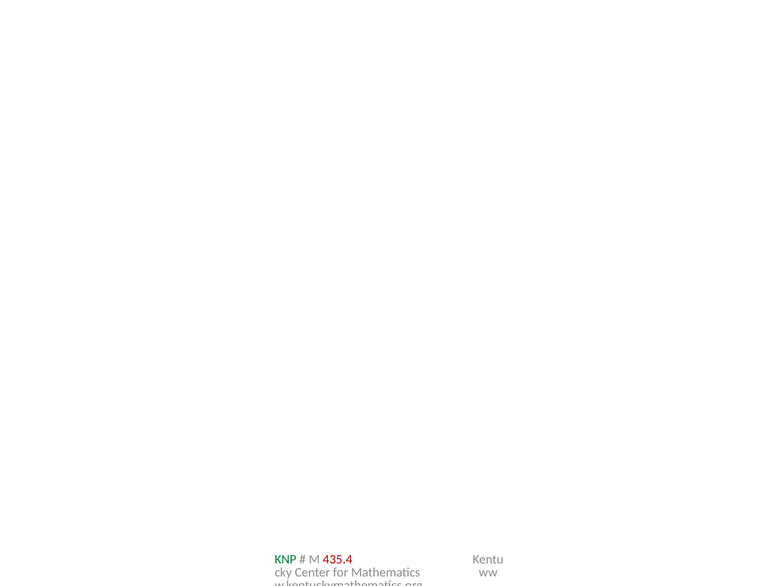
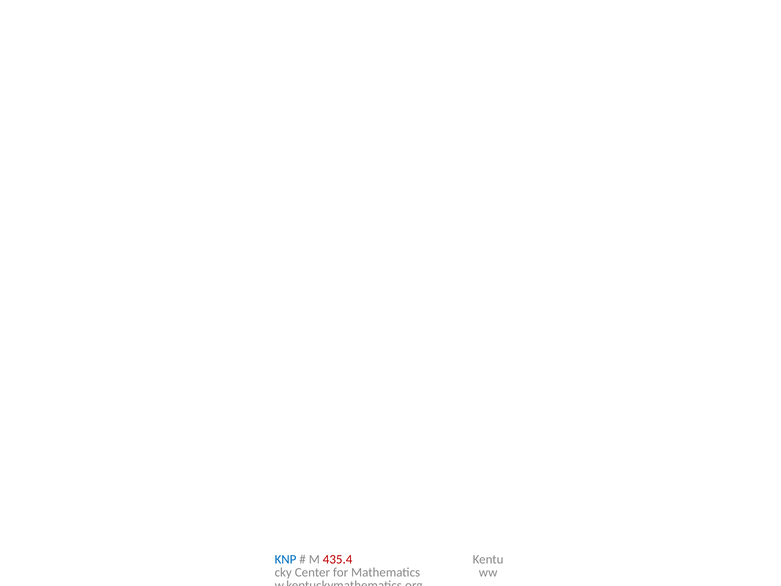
KNP colour: green -> blue
